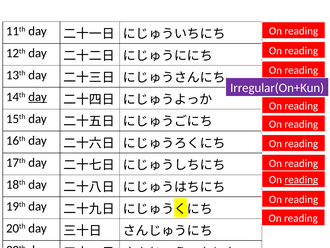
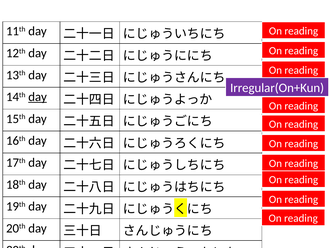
reading at (301, 179) underline: present -> none
